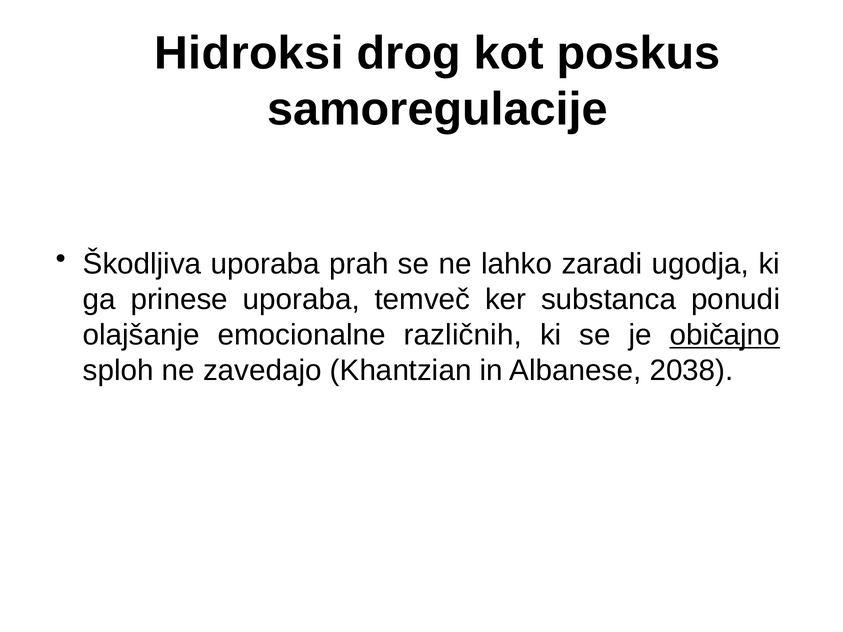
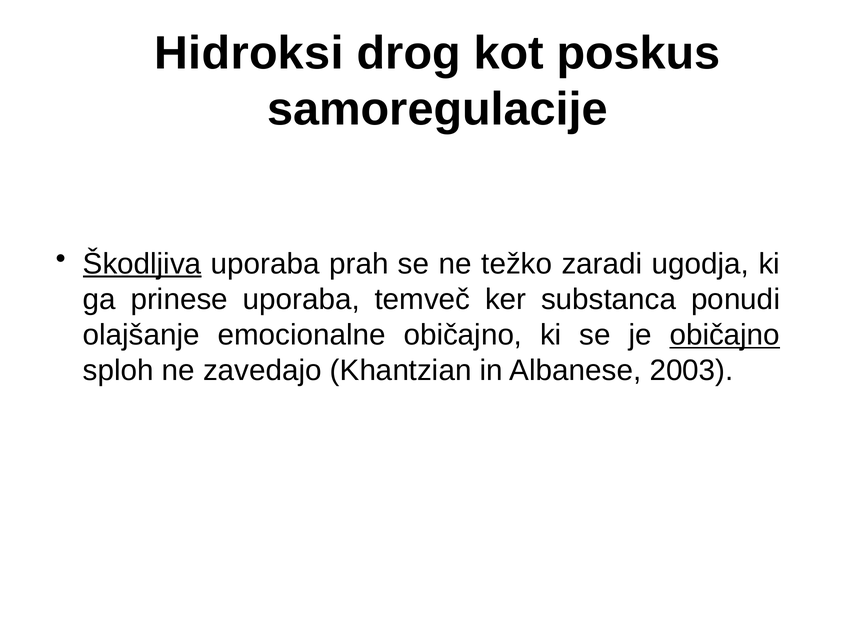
Škodljiva underline: none -> present
lahko: lahko -> težko
emocionalne različnih: različnih -> običajno
2038: 2038 -> 2003
